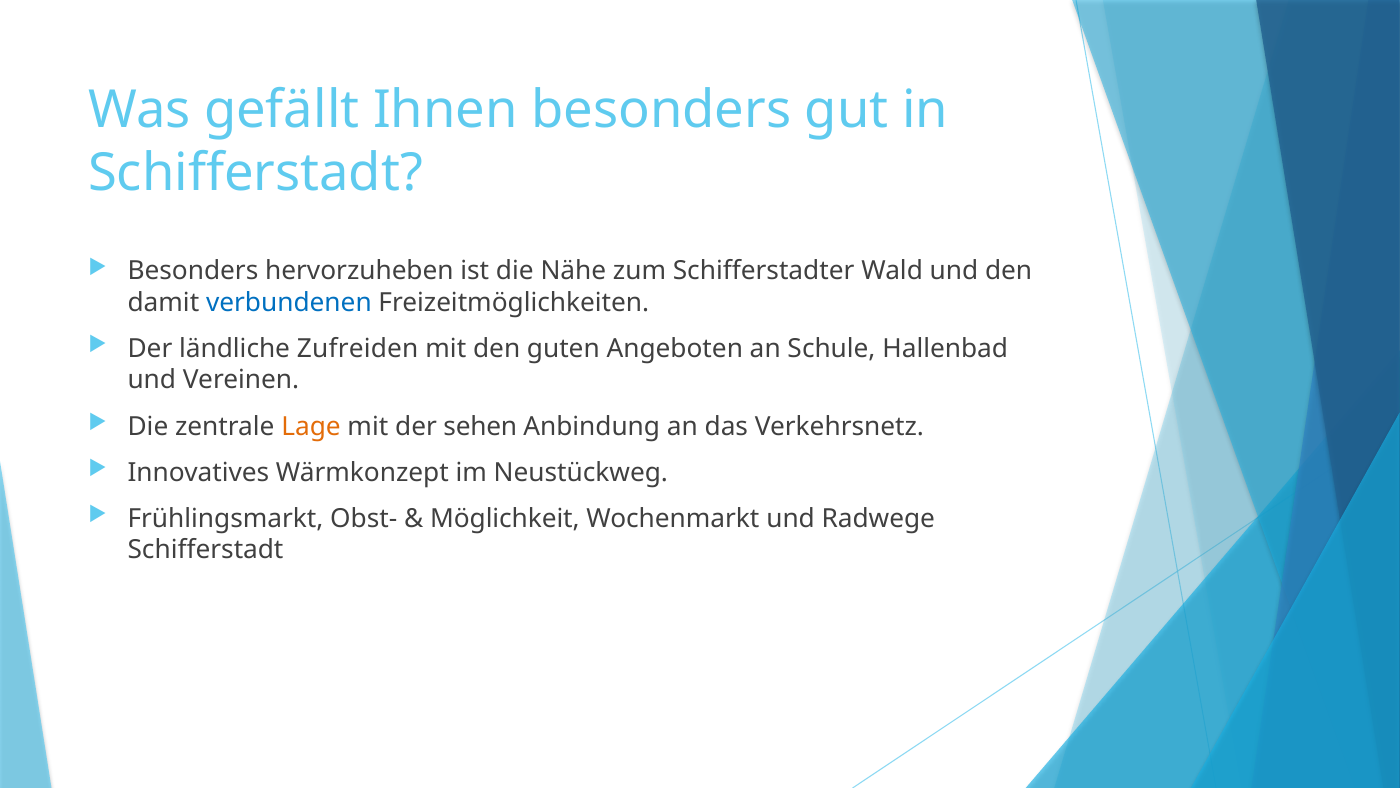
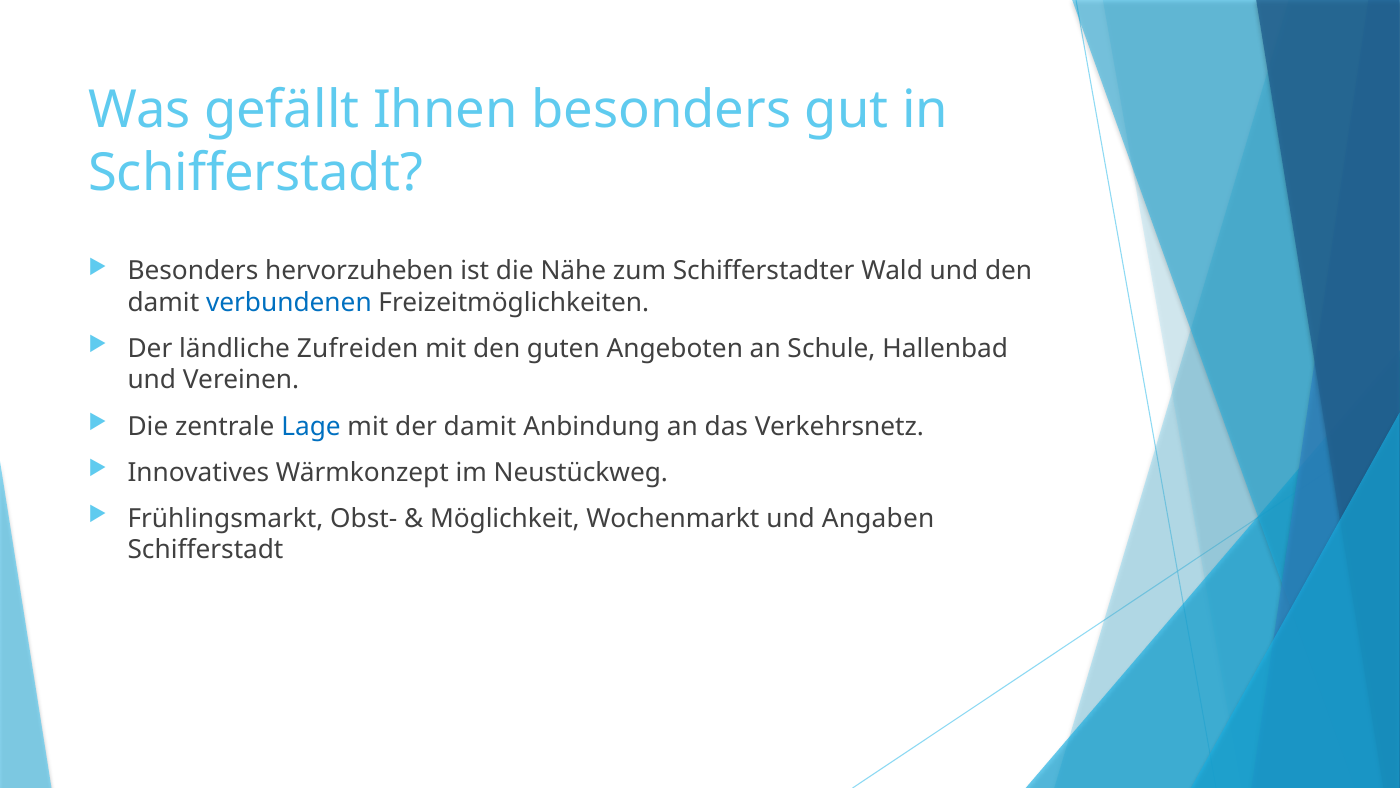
Lage colour: orange -> blue
der sehen: sehen -> damit
Radwege: Radwege -> Angaben
